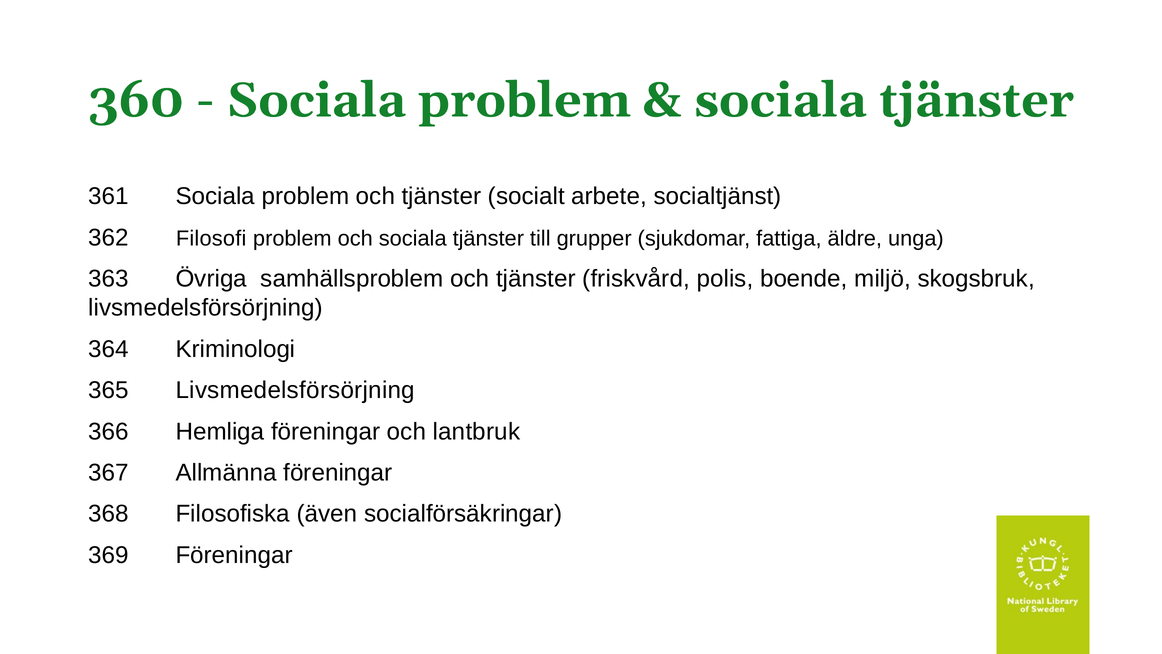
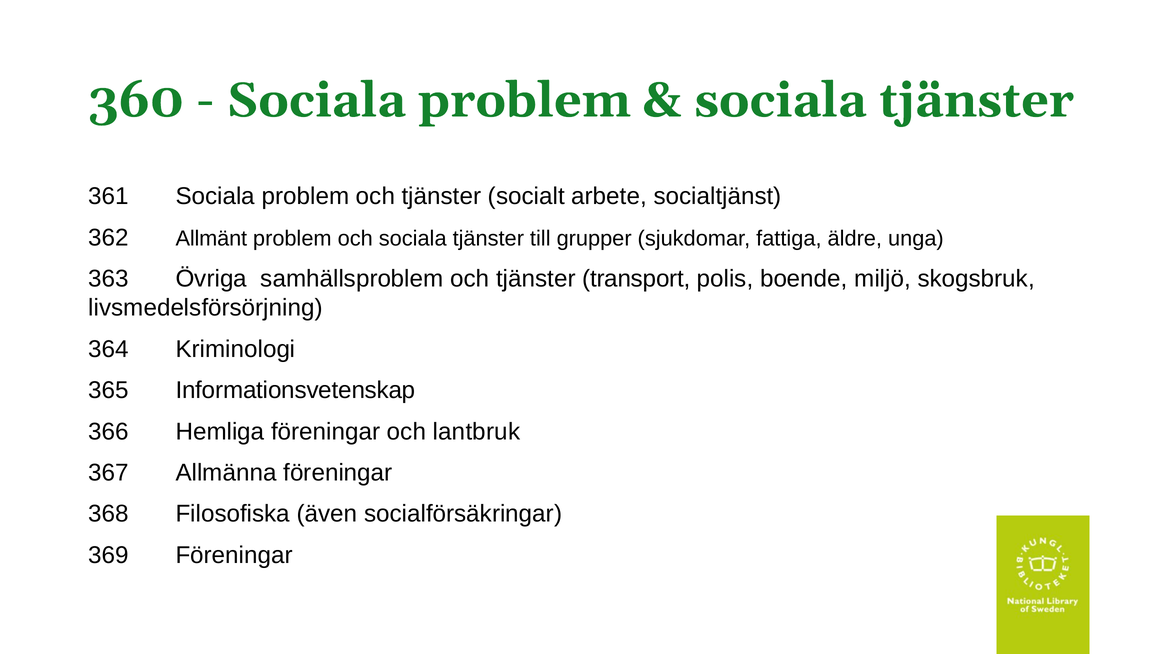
Filosofi: Filosofi -> Allmänt
friskvård: friskvård -> transport
365 Livsmedelsförsörjning: Livsmedelsförsörjning -> Informationsvetenskap
